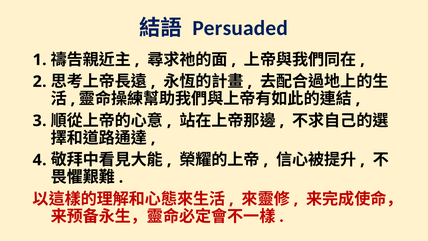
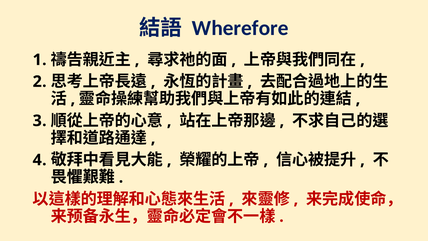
Persuaded: Persuaded -> Wherefore
